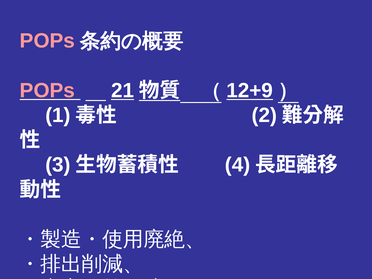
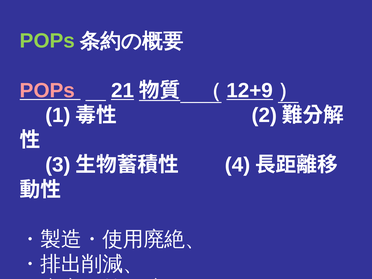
POPs at (47, 41) colour: pink -> light green
